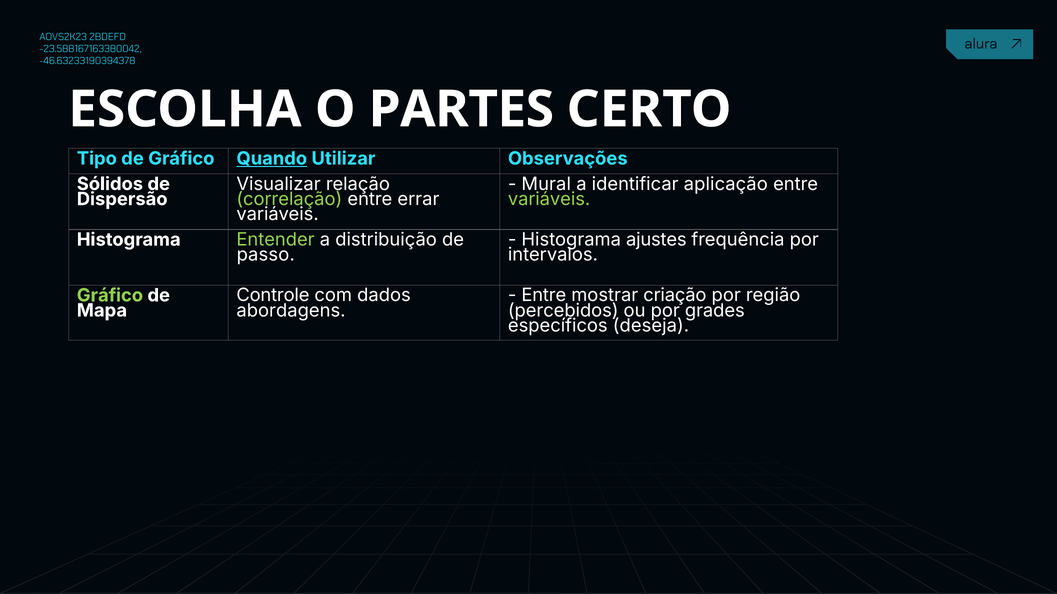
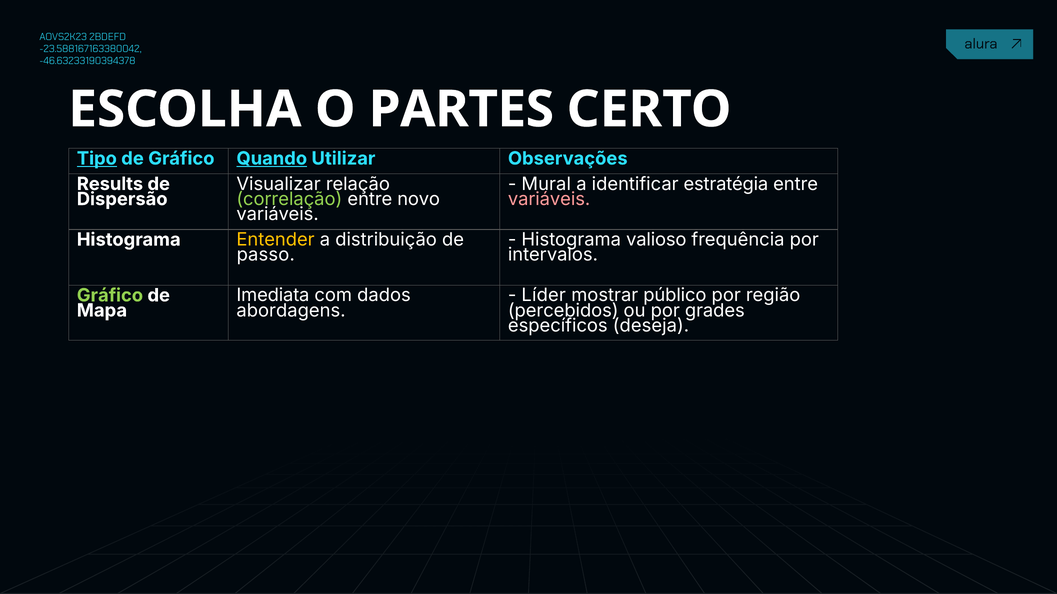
Tipo underline: none -> present
Sólidos: Sólidos -> Results
aplicação: aplicação -> estratégia
errar: errar -> novo
variáveis at (549, 199) colour: light green -> pink
Entender colour: light green -> yellow
ajustes: ajustes -> valioso
Controle: Controle -> Imediata
Entre at (544, 296): Entre -> Líder
criação: criação -> público
